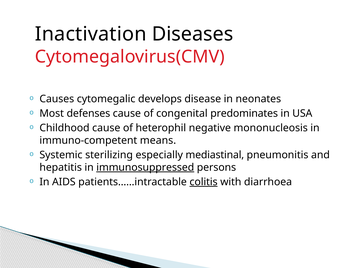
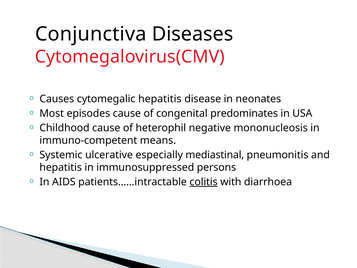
Inactivation: Inactivation -> Conjunctiva
cytomegalic develops: develops -> hepatitis
defenses: defenses -> episodes
sterilizing: sterilizing -> ulcerative
immunosuppressed underline: present -> none
